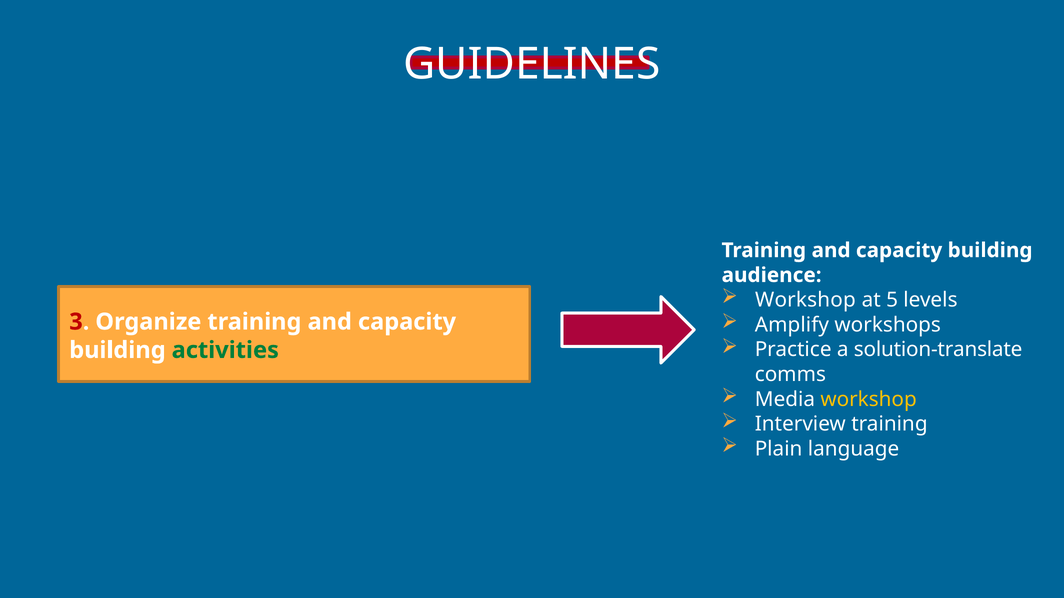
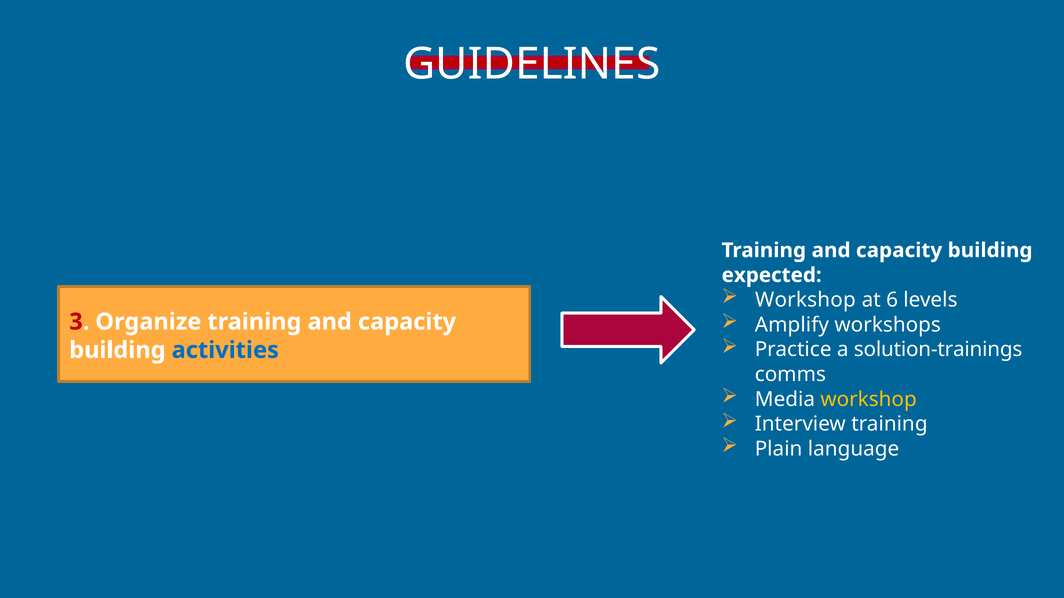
audience: audience -> expected
5: 5 -> 6
solution-translate: solution-translate -> solution-trainings
activities colour: green -> blue
